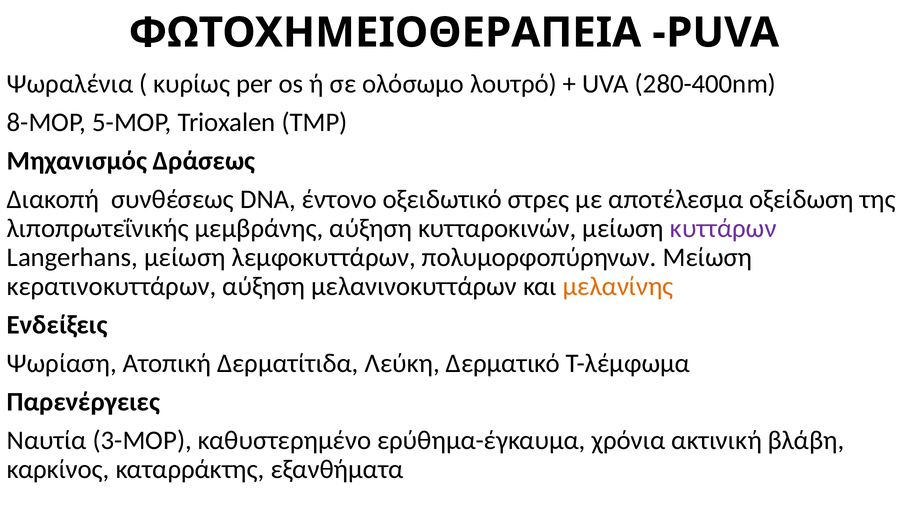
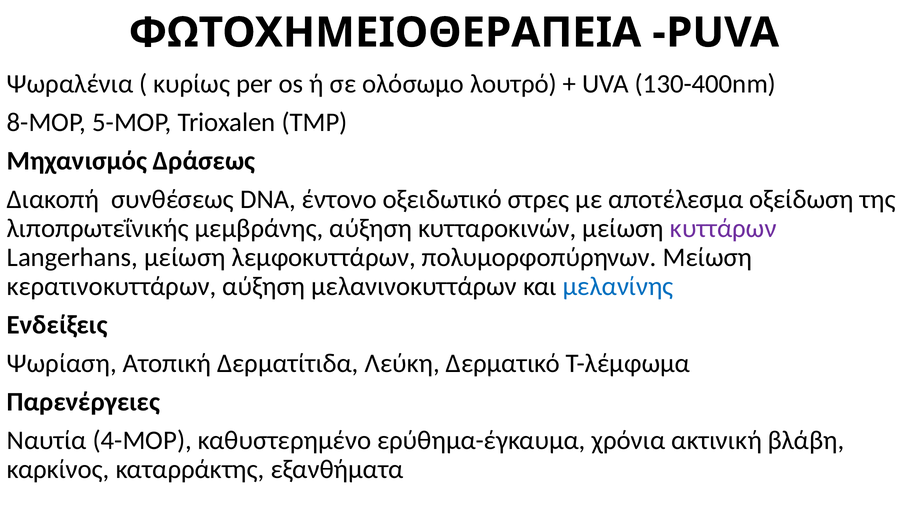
280-400nm: 280-400nm -> 130-400nm
μελανίνης colour: orange -> blue
3-ΜΟΡ: 3-ΜΟΡ -> 4-ΜΟΡ
